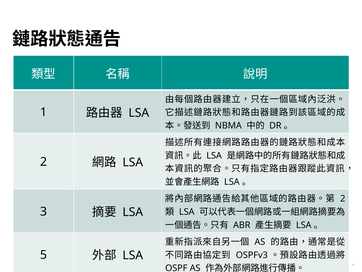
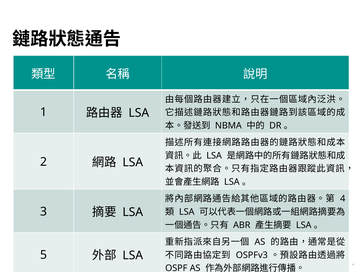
2 at (343, 198): 2 -> 4
